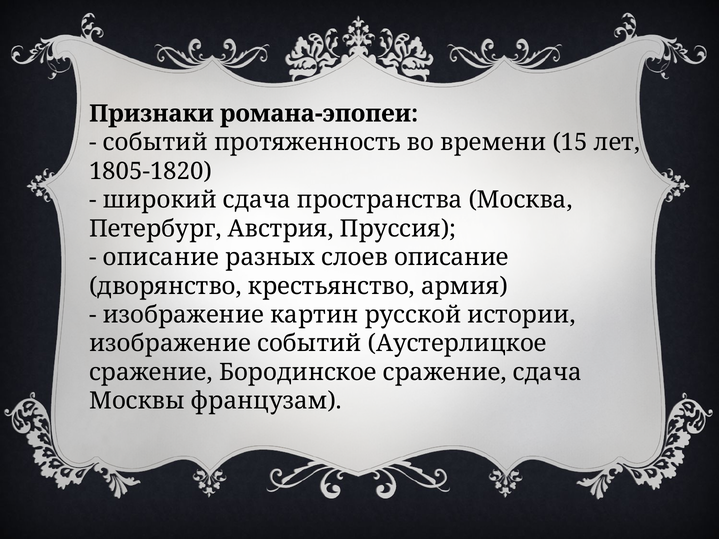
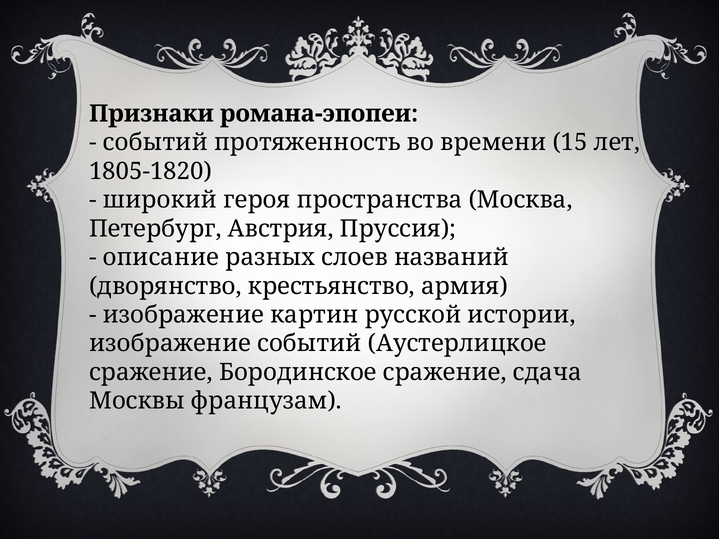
широкий сдача: сдача -> героя
слоев описание: описание -> названий
